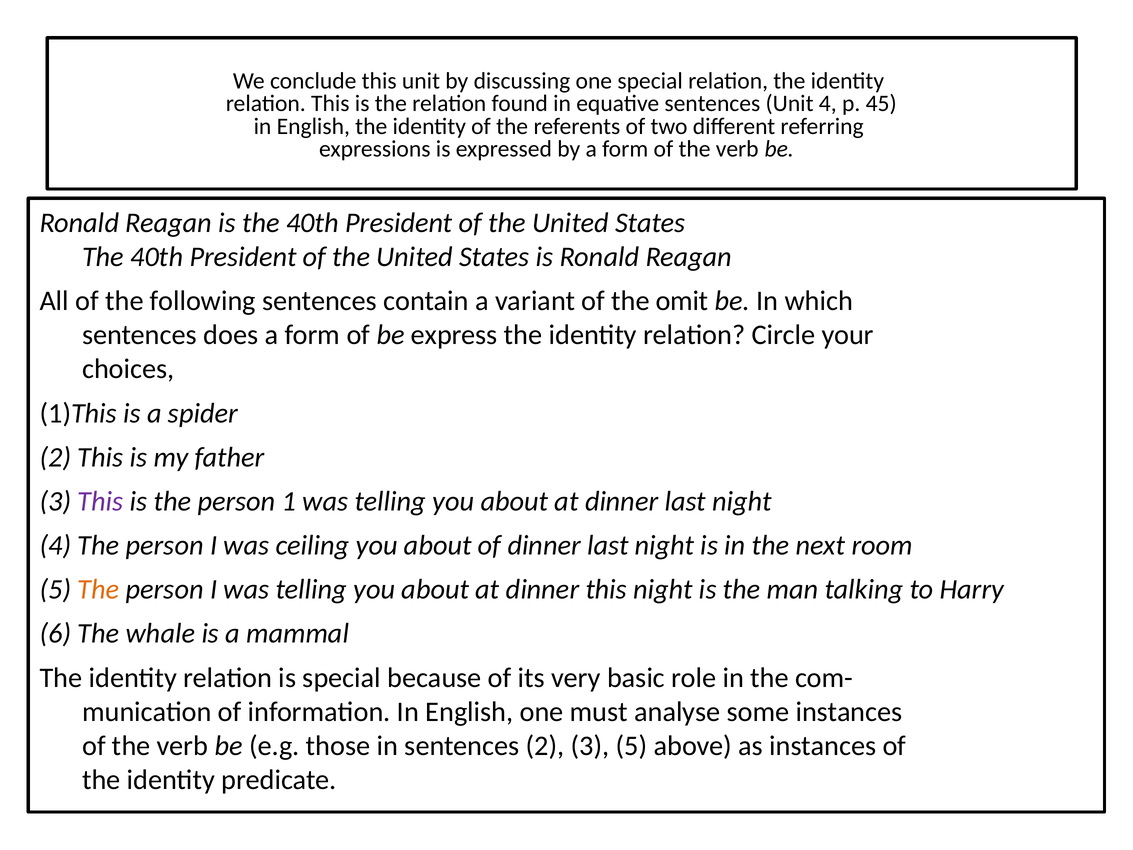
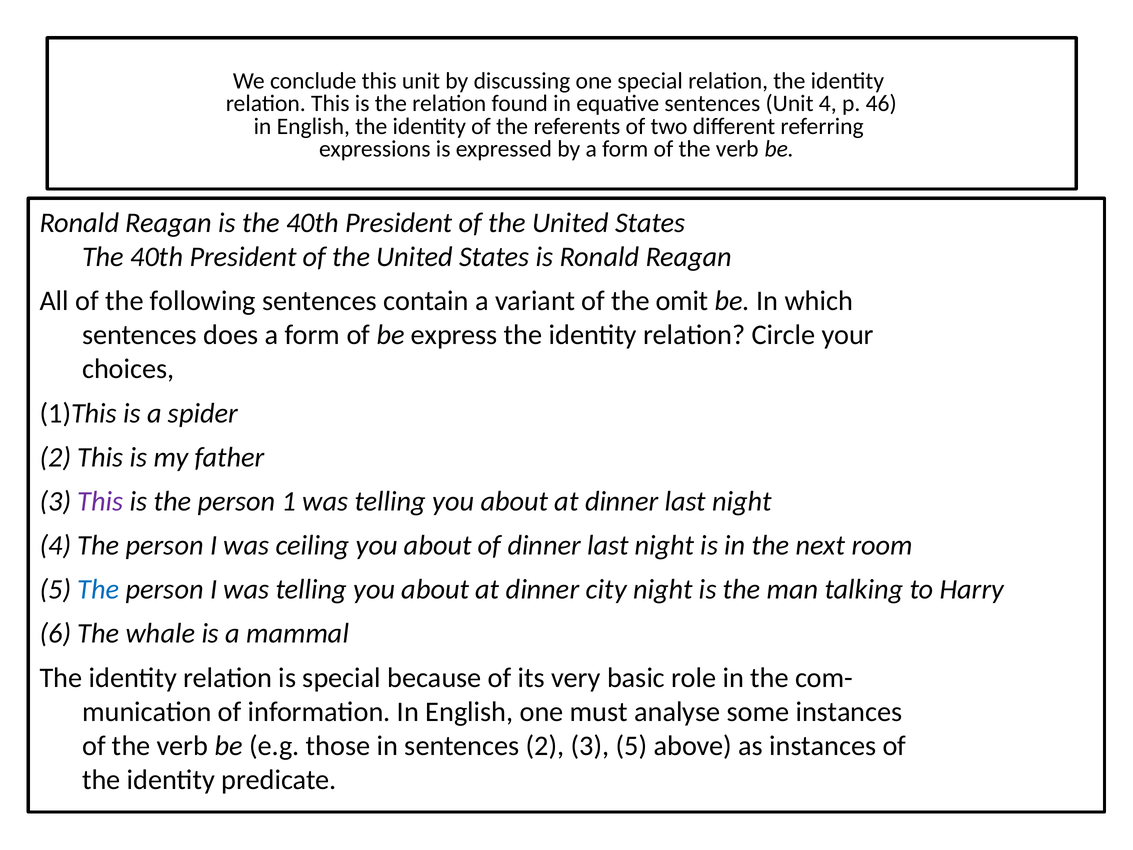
45: 45 -> 46
The at (98, 589) colour: orange -> blue
dinner this: this -> city
